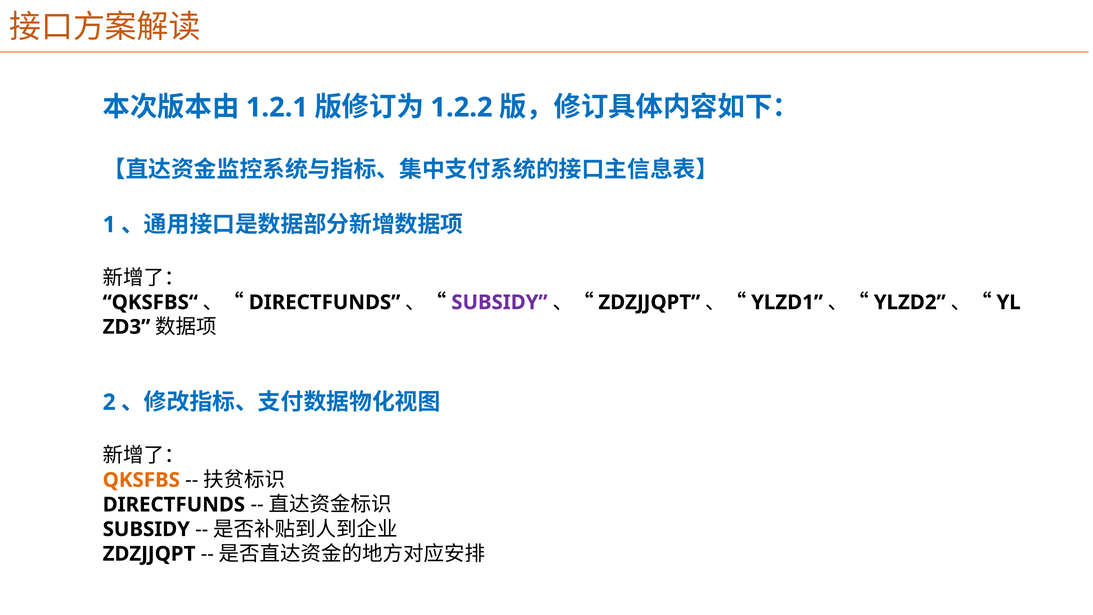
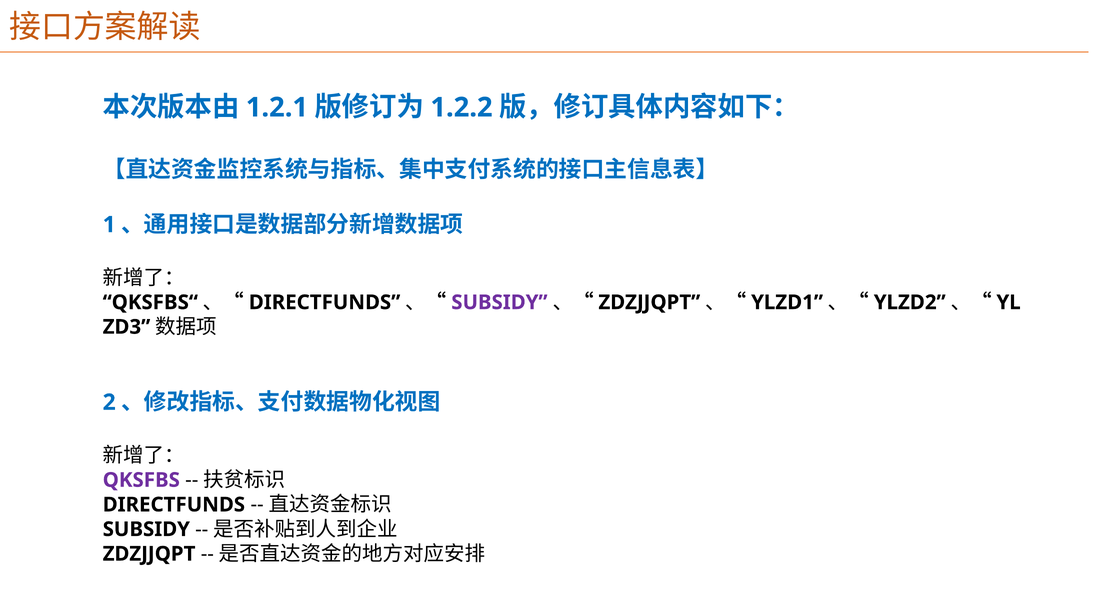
QKSFBS colour: orange -> purple
